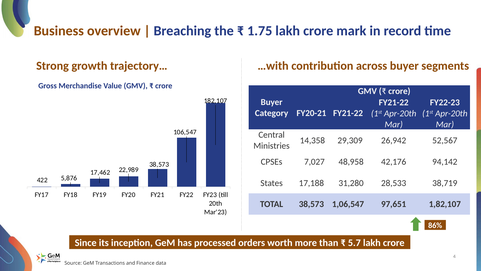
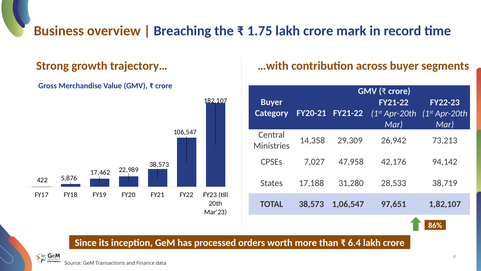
52,567: 52,567 -> 73,213
48,958: 48,958 -> 47,958
5.7: 5.7 -> 6.4
